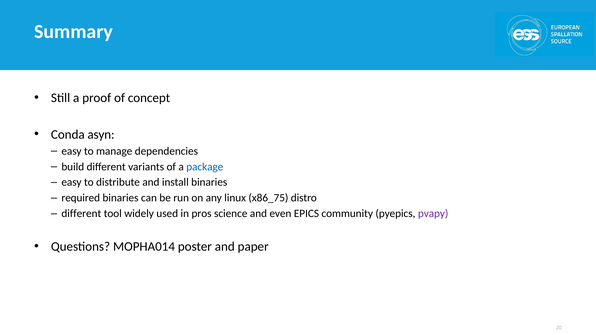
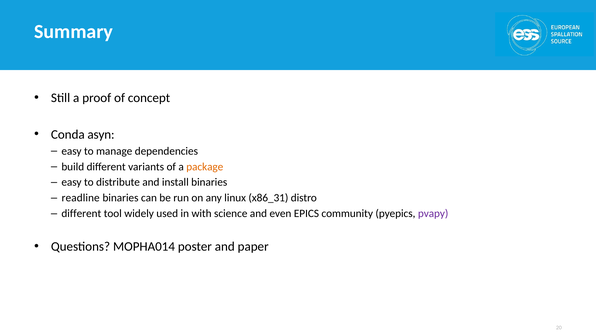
package colour: blue -> orange
required: required -> readline
x86_75: x86_75 -> x86_31
pros: pros -> with
